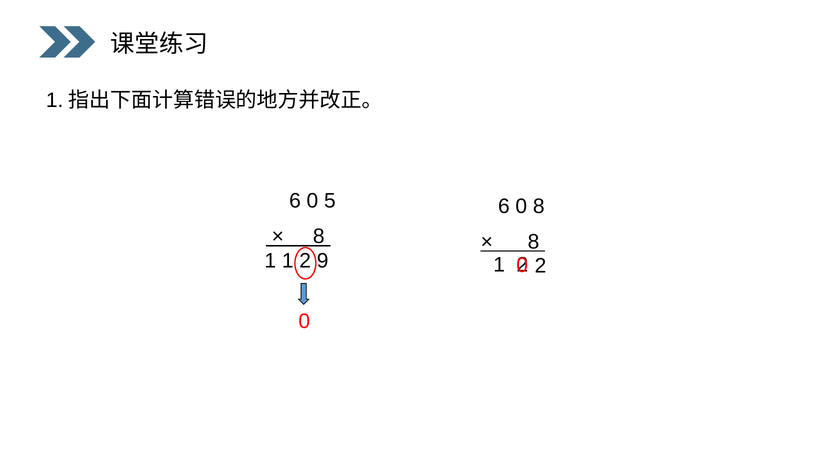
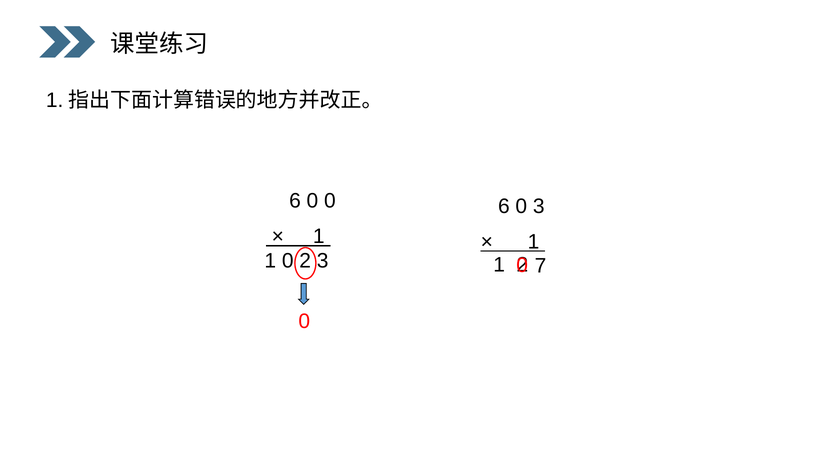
0 5: 5 -> 0
0 8: 8 -> 3
8 at (319, 237): 8 -> 1
8 at (534, 242): 8 -> 1
1 1: 1 -> 0
2 9: 9 -> 3
2 at (541, 266): 2 -> 7
